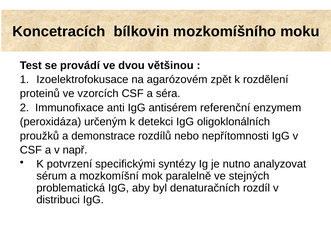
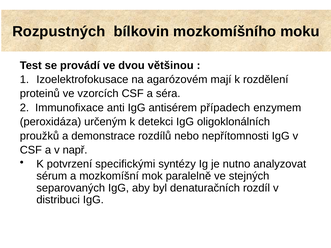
Koncetracích: Koncetracích -> Rozpustných
zpět: zpět -> mají
referenční: referenční -> případech
problematická: problematická -> separovaných
